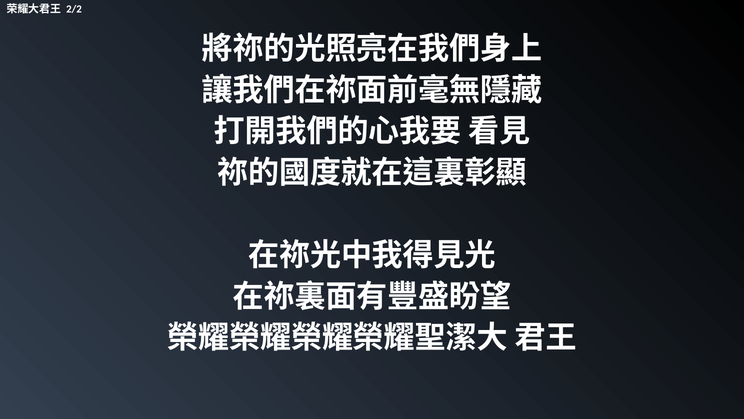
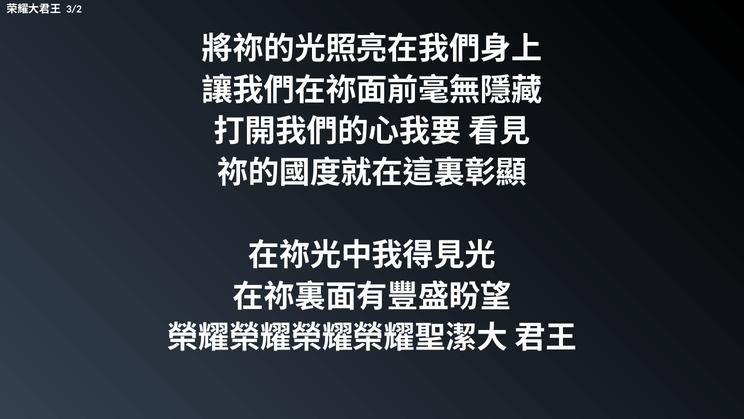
2/2: 2/2 -> 3/2
